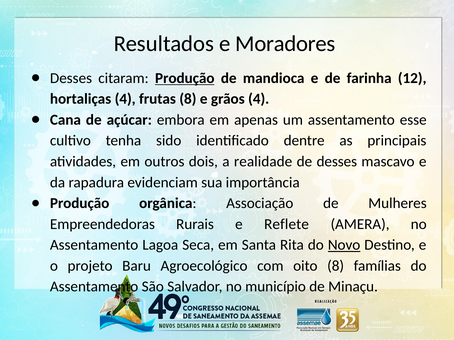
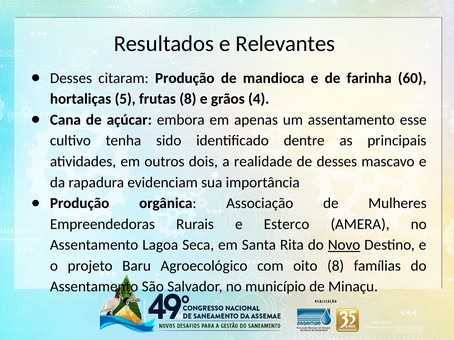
Moradores: Moradores -> Relevantes
Produção at (185, 78) underline: present -> none
12: 12 -> 60
hortaliças 4: 4 -> 5
Reflete: Reflete -> Esterco
